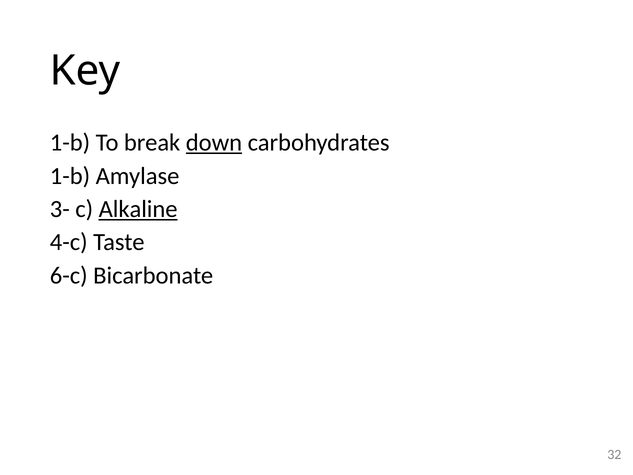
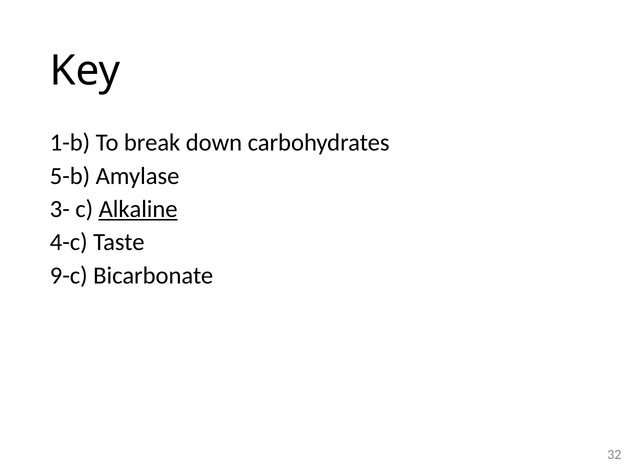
down underline: present -> none
1-b at (70, 176): 1-b -> 5-b
6-c: 6-c -> 9-c
